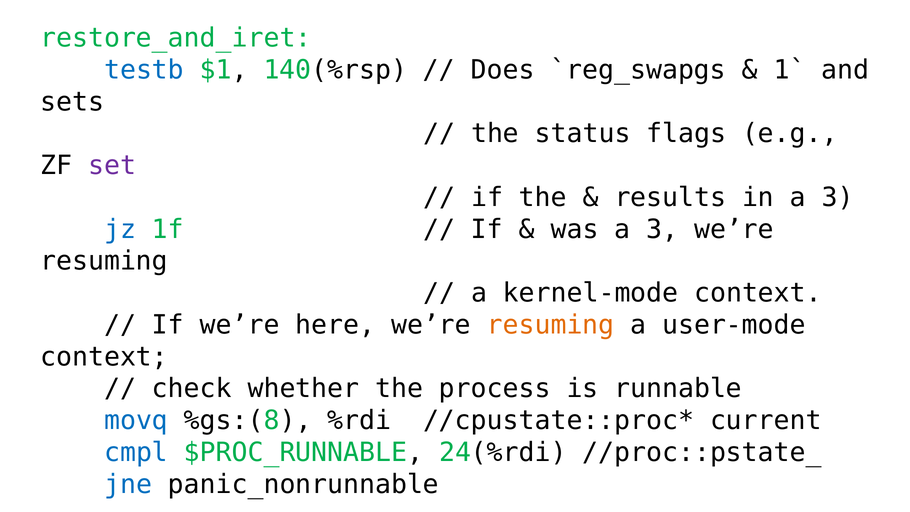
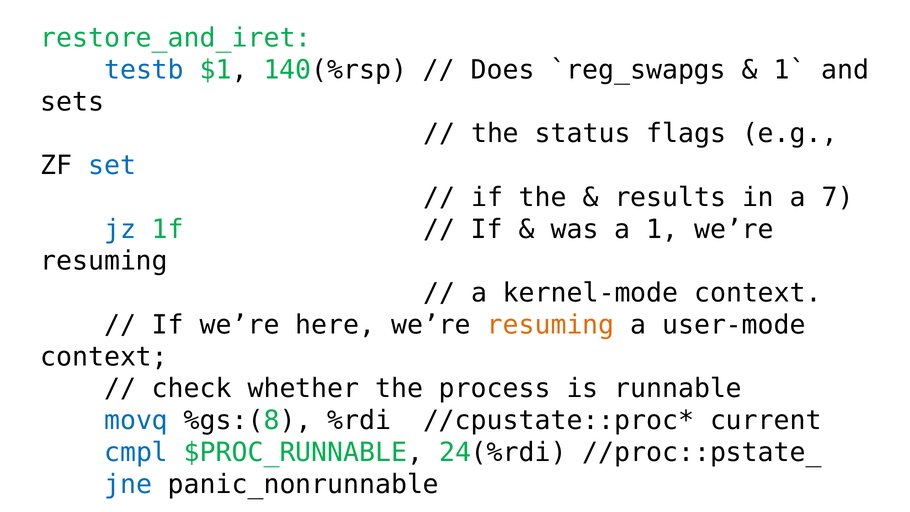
set colour: purple -> blue
in a 3: 3 -> 7
was a 3: 3 -> 1
